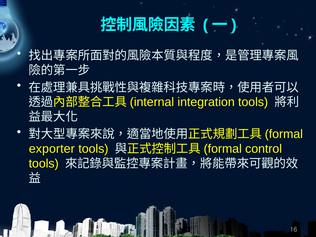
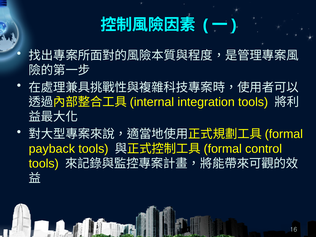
exporter: exporter -> payback
